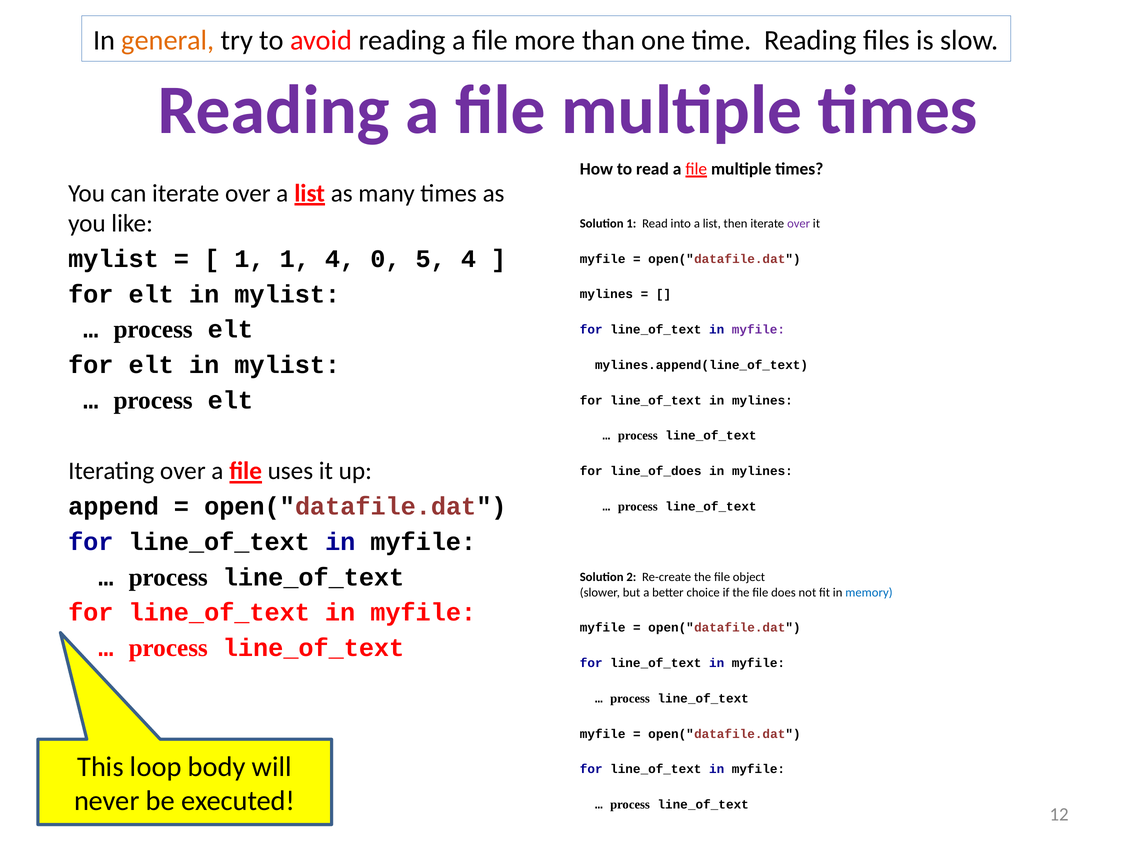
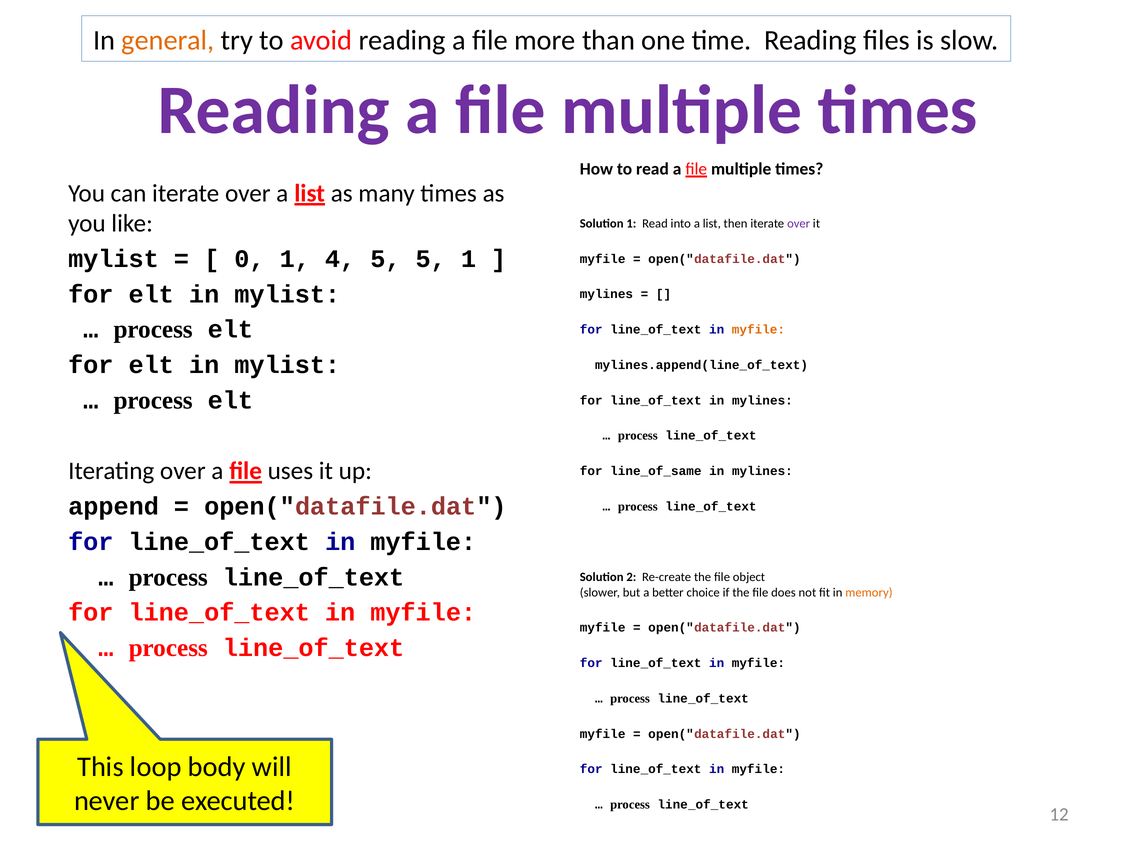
1 at (249, 259): 1 -> 0
4 0: 0 -> 5
5 4: 4 -> 1
myfile at (758, 330) colour: purple -> orange
line_of_does: line_of_does -> line_of_same
memory colour: blue -> orange
